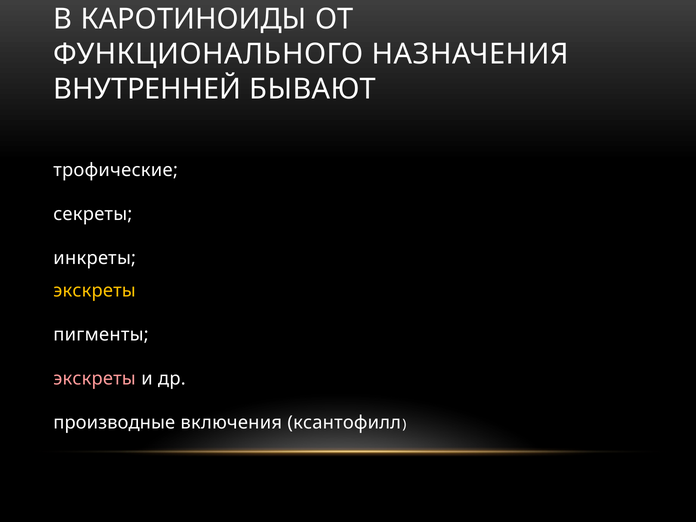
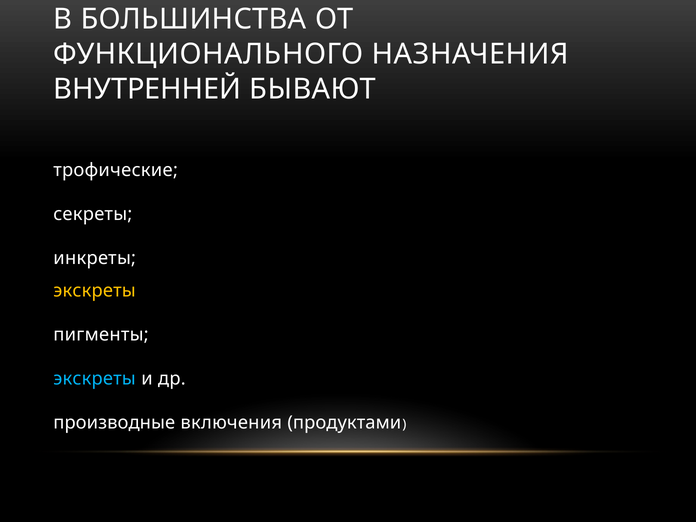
КАРОТИНОИДЫ: КАРОТИНОИДЫ -> БОЛЬШИНСТВА
экскреты at (95, 379) colour: pink -> light blue
ксантофилл: ксантофилл -> продуктами
